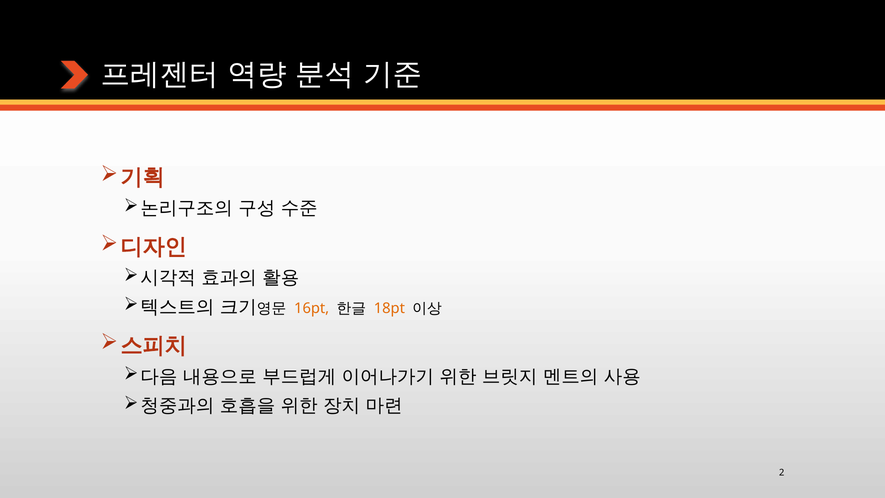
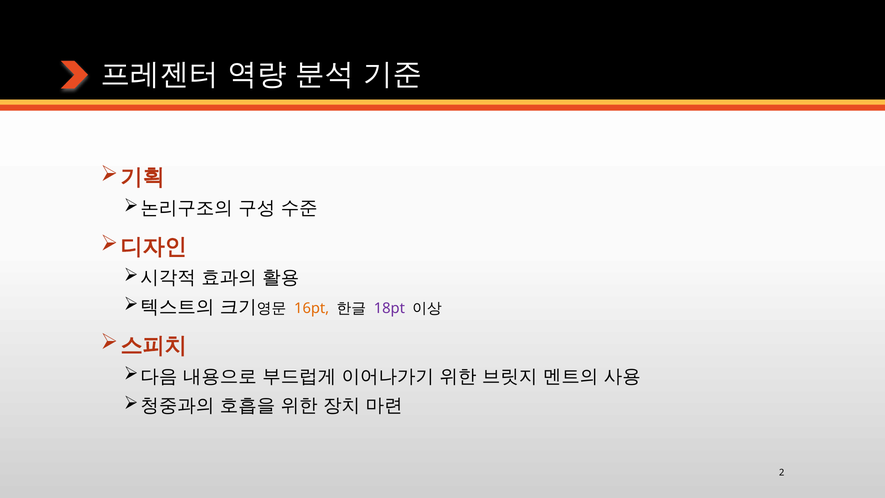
18pt colour: orange -> purple
